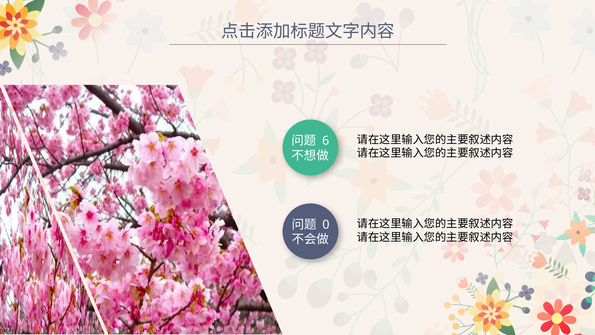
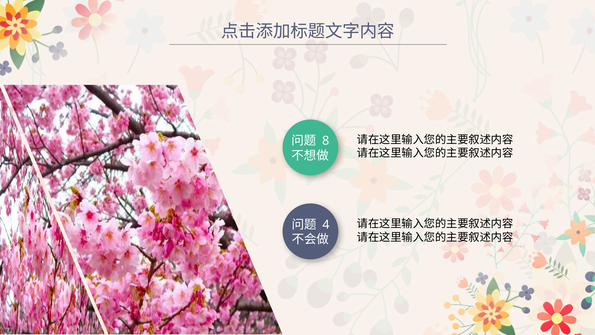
6: 6 -> 8
0: 0 -> 4
